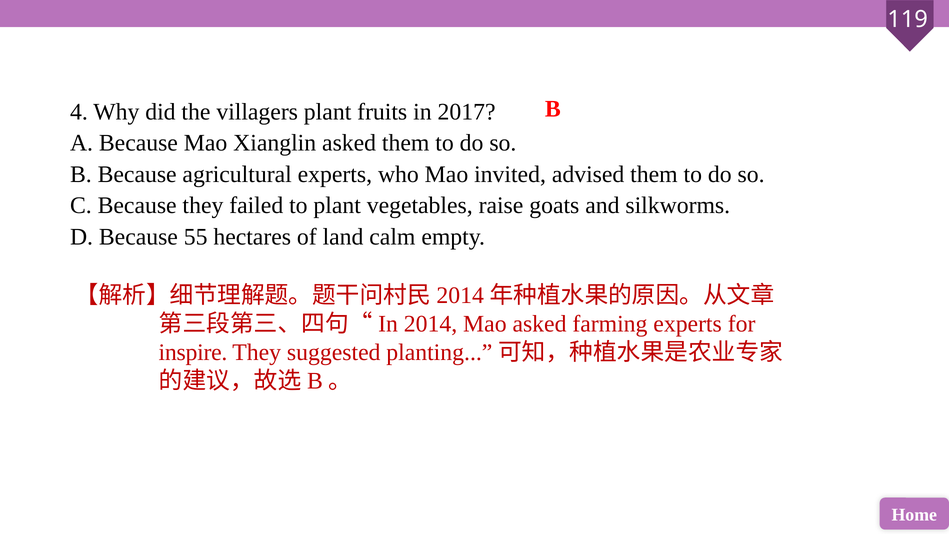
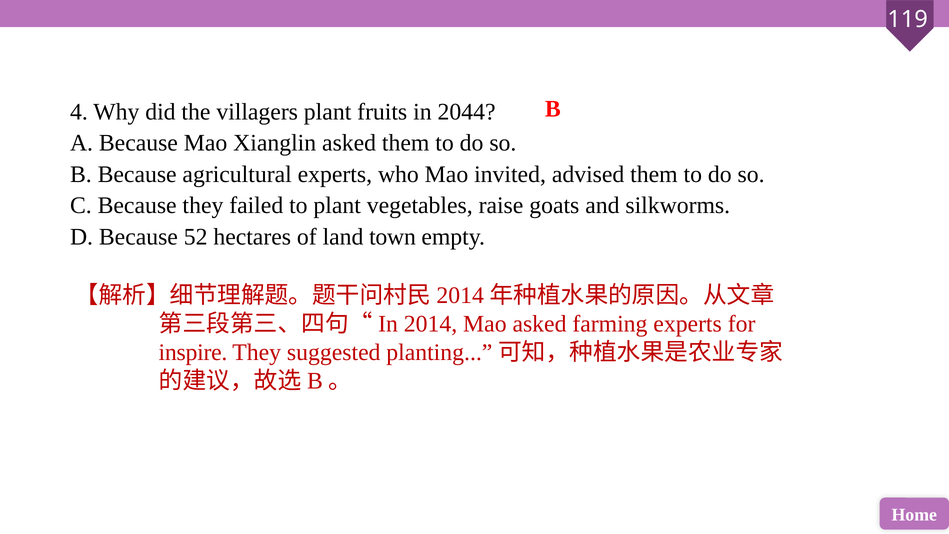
2017: 2017 -> 2044
55: 55 -> 52
calm: calm -> town
